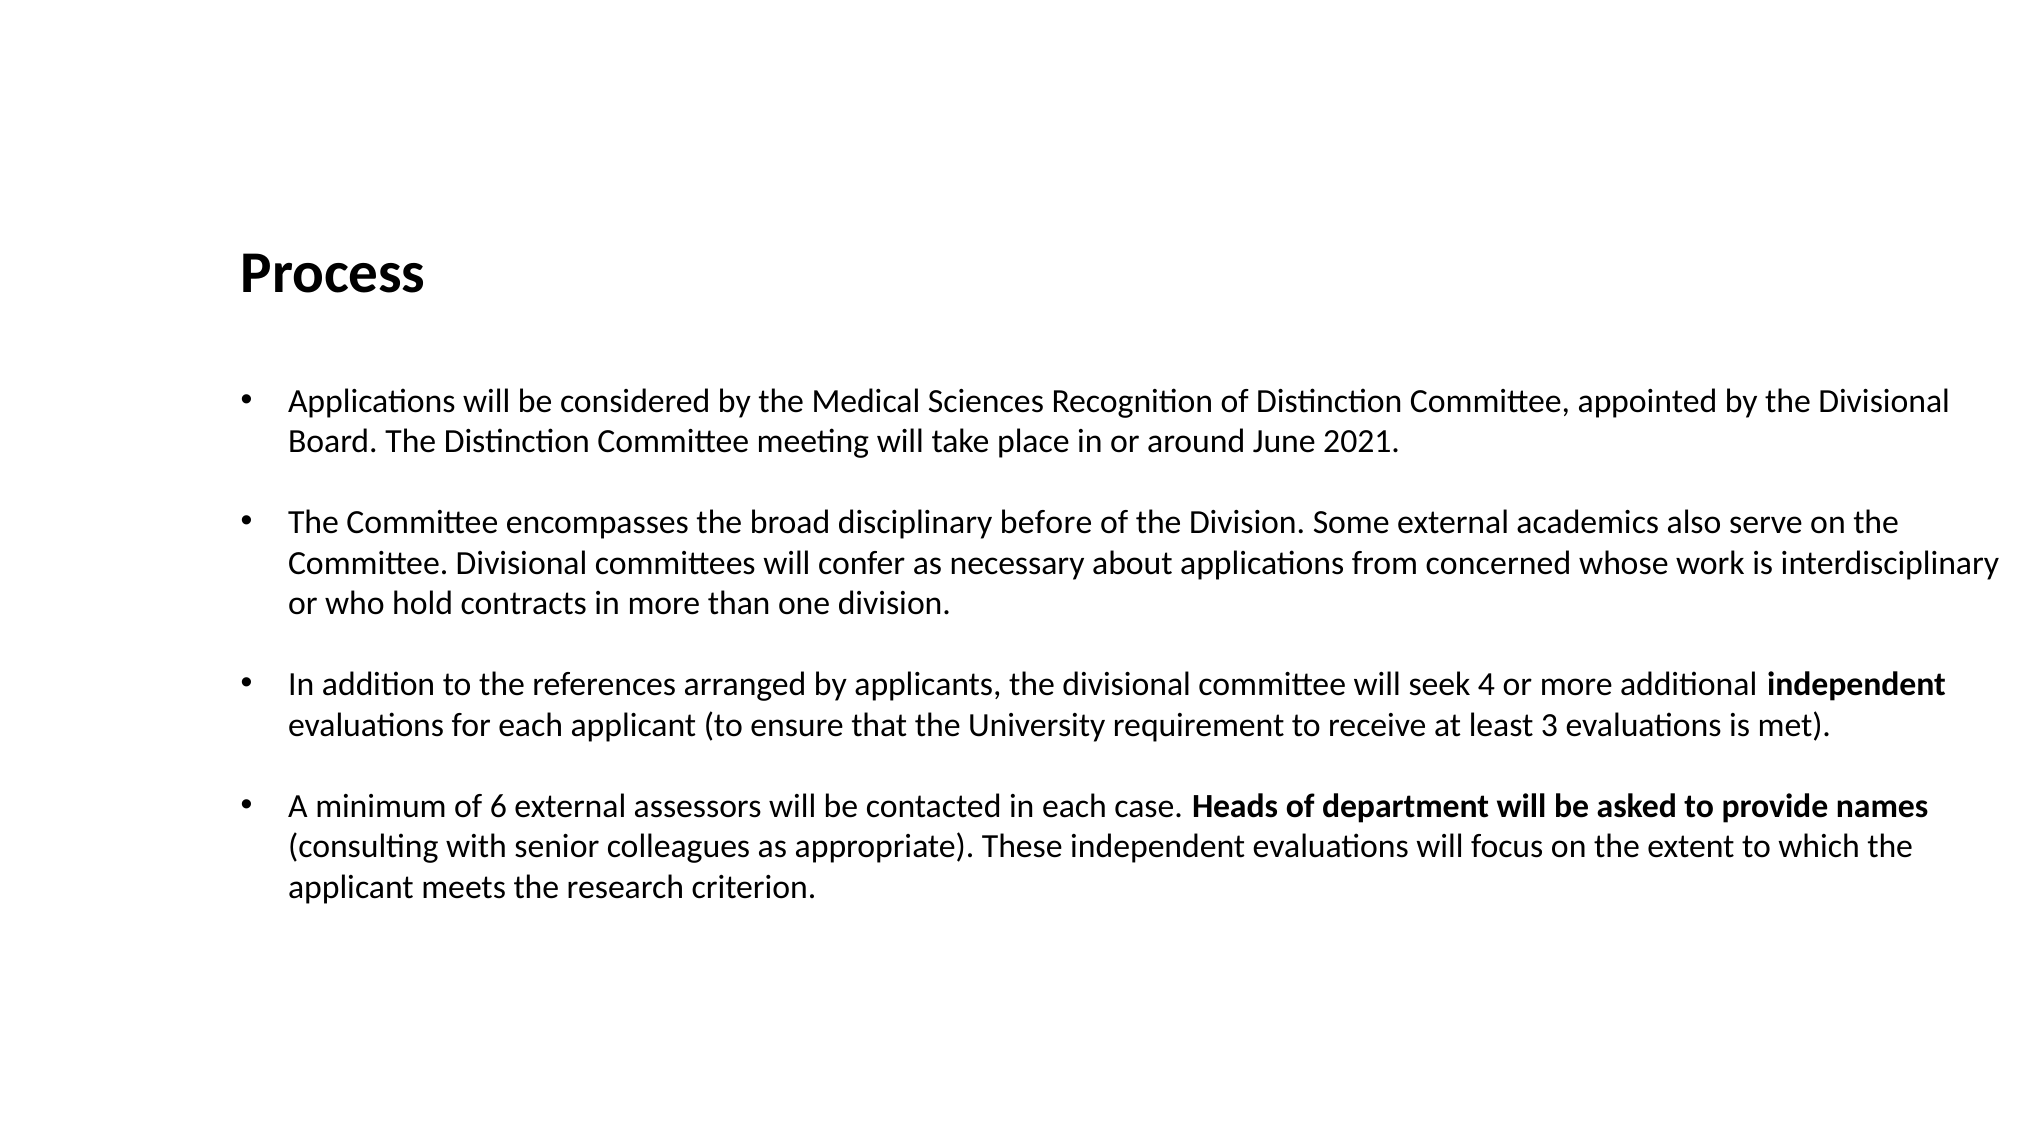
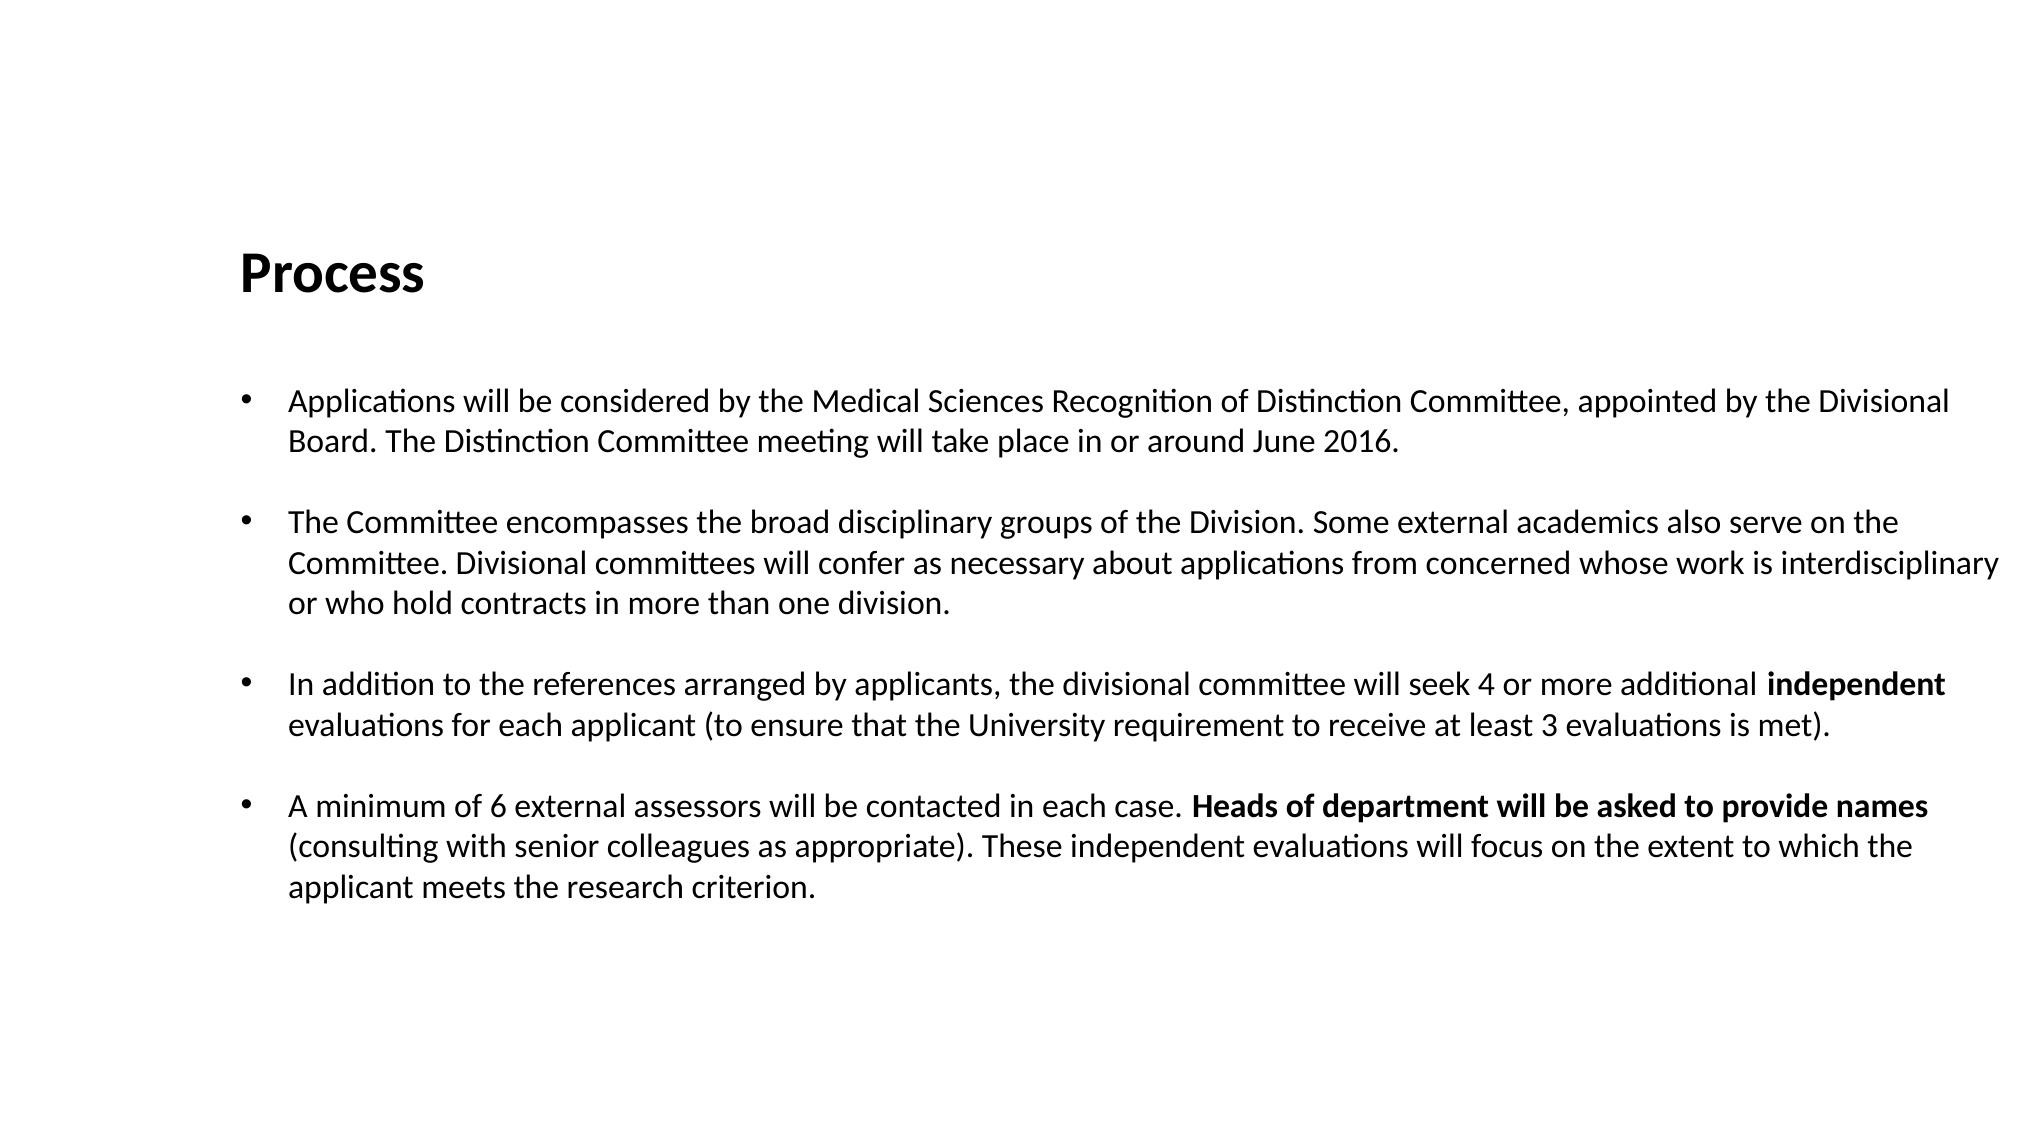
2021: 2021 -> 2016
before: before -> groups
